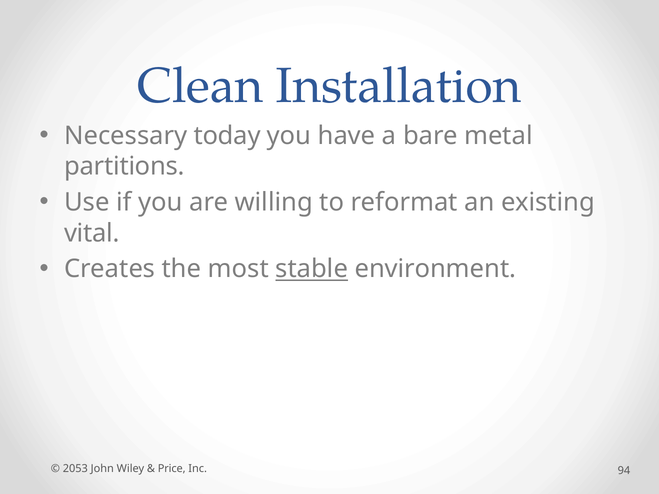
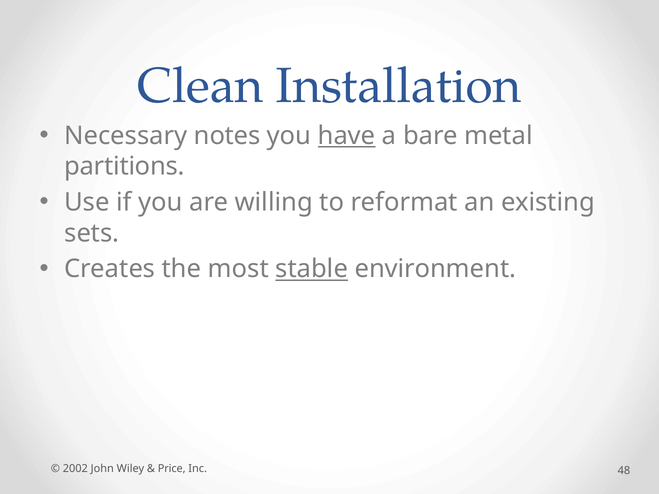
today: today -> notes
have underline: none -> present
vital: vital -> sets
2053: 2053 -> 2002
94: 94 -> 48
